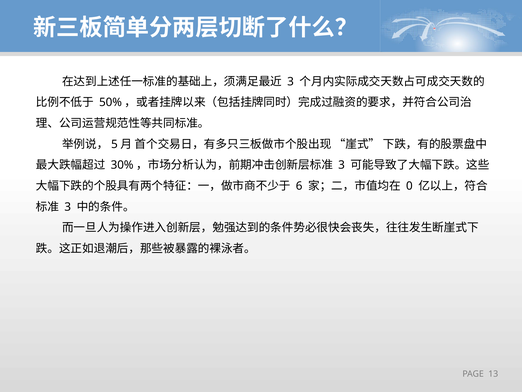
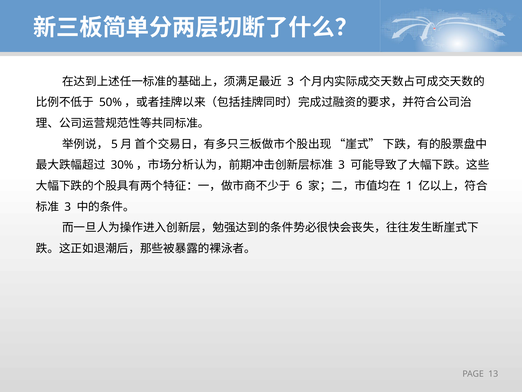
0: 0 -> 1
